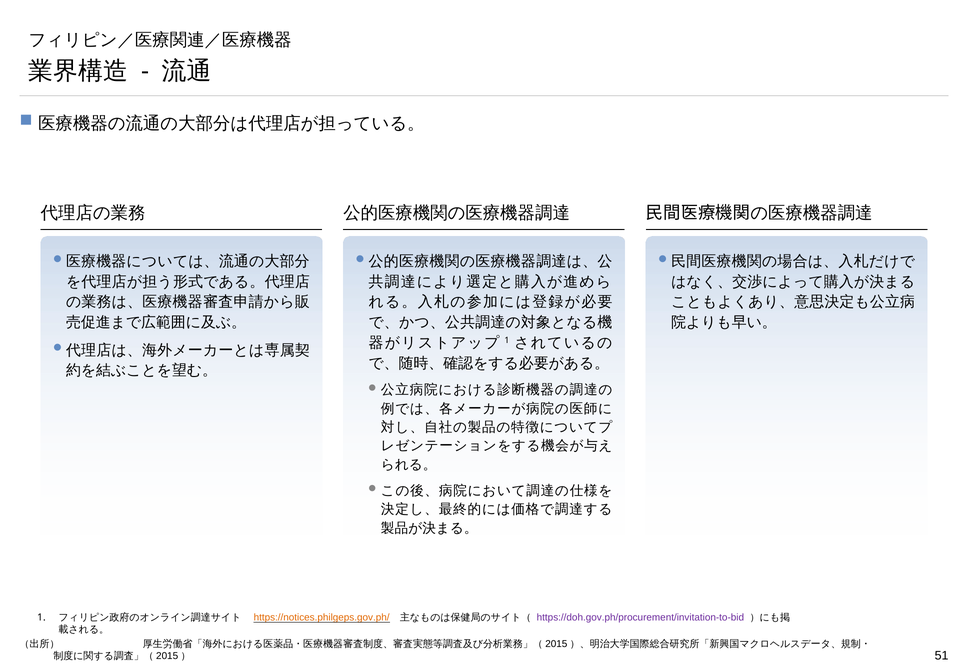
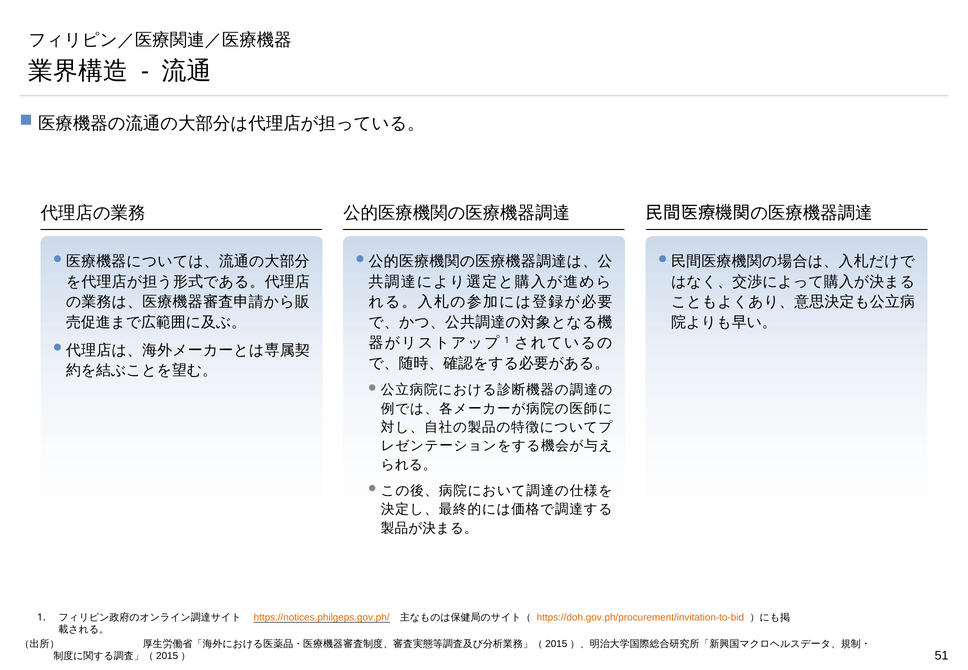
https://doh.gov.ph/procurement/invitation-to-bid colour: purple -> orange
